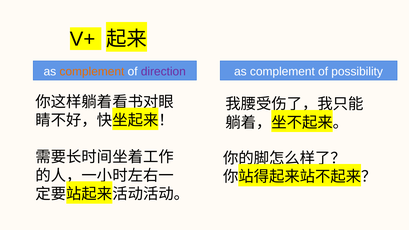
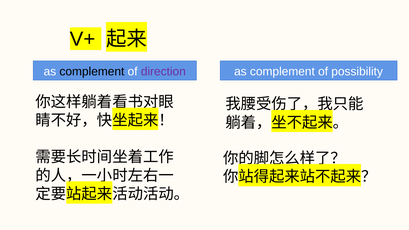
complement at (92, 71) colour: orange -> black
